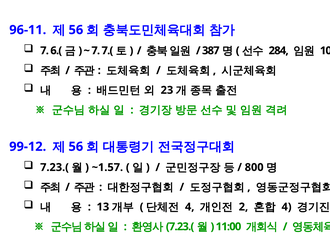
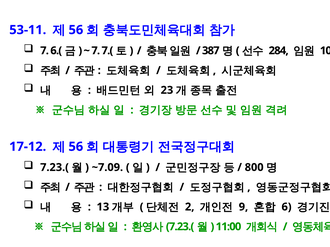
96-11: 96-11 -> 53-11
99-12: 99-12 -> 17-12
~1.57: ~1.57 -> ~7.09
4 at (190, 207): 4 -> 2
2: 2 -> 9
4 at (287, 207): 4 -> 6
